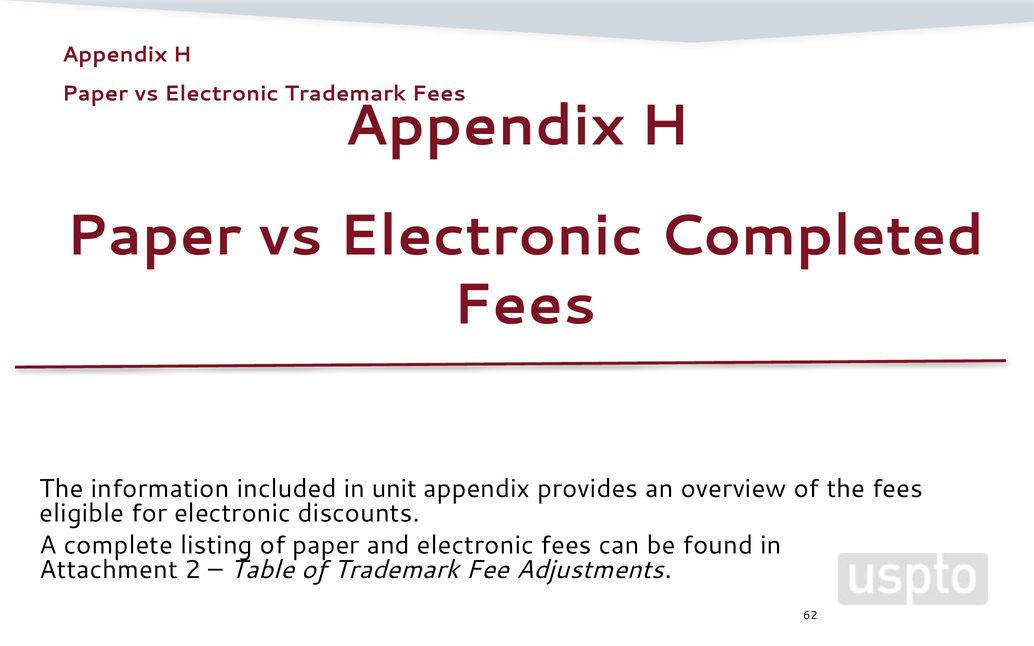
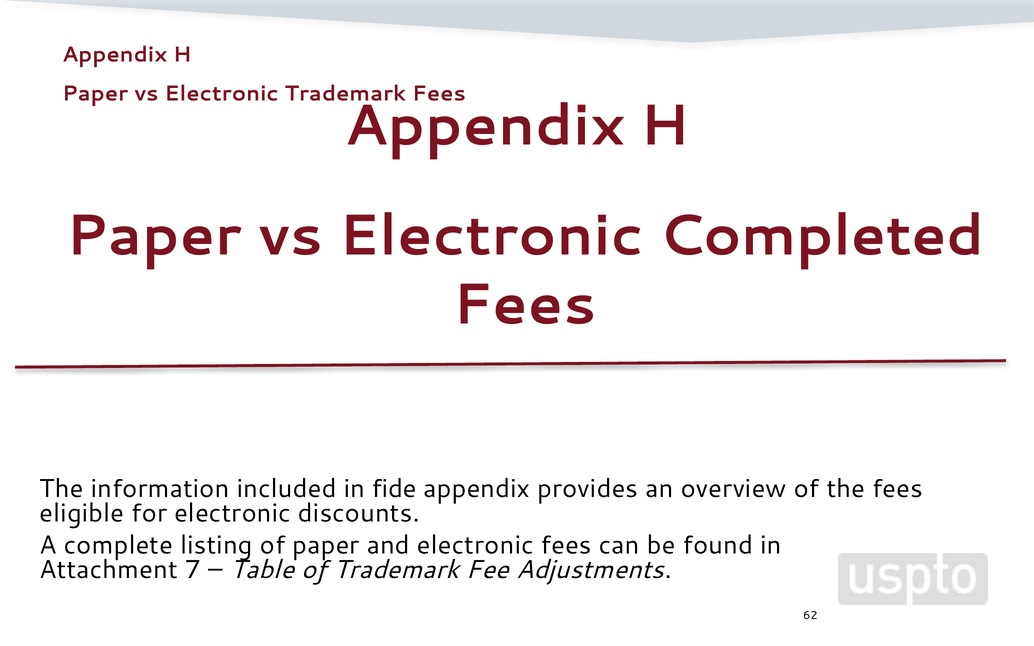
unit: unit -> fide
2: 2 -> 7
